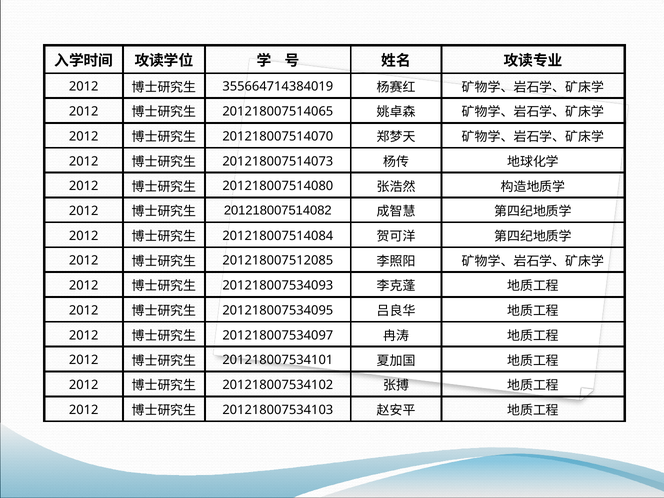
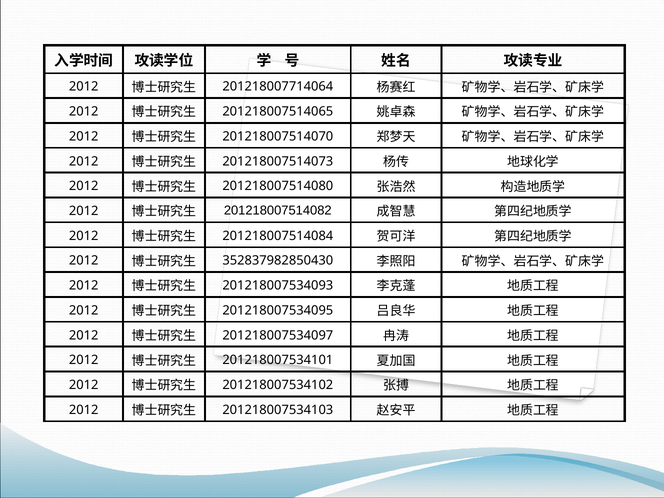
355664714384019: 355664714384019 -> 201218007714064
201218007512085: 201218007512085 -> 352837982850430
